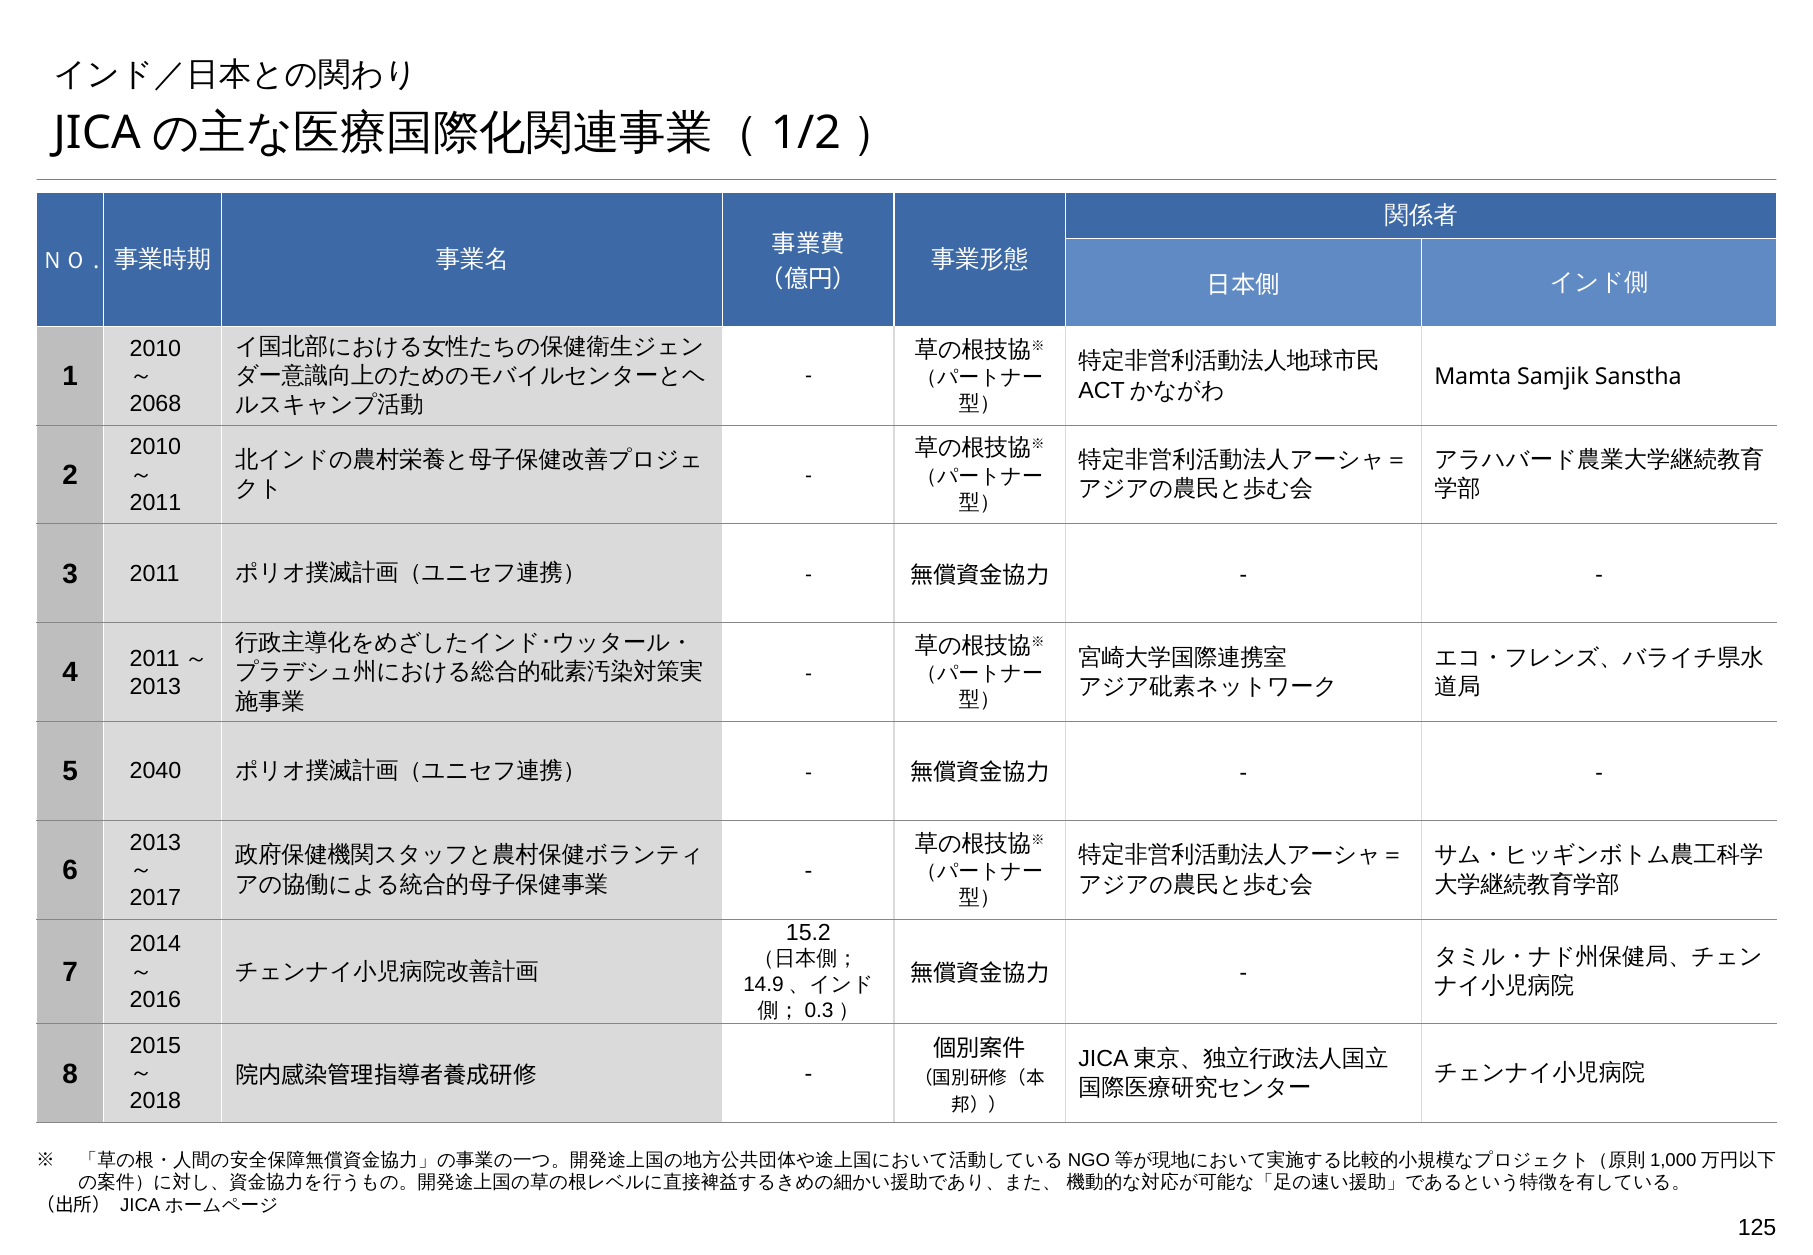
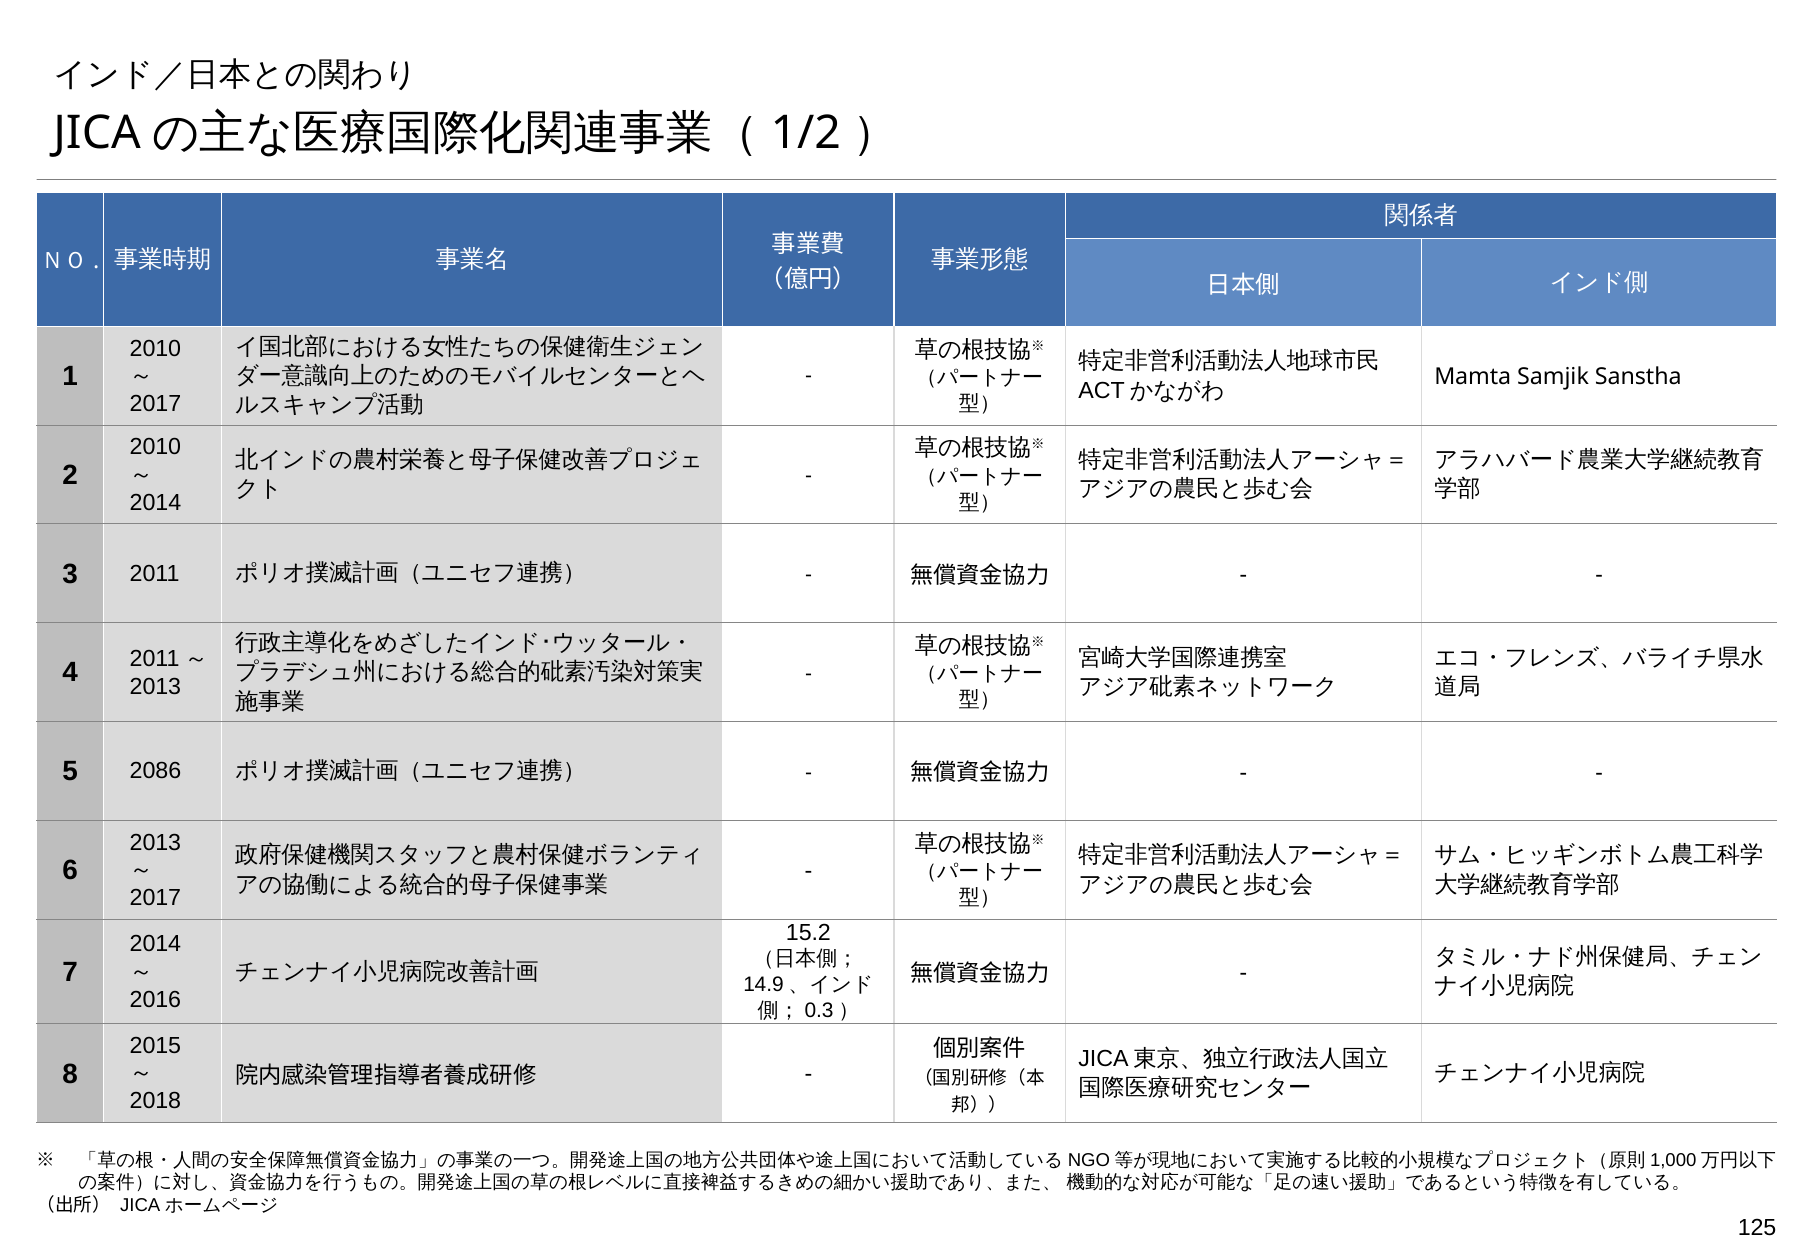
2068 at (155, 404): 2068 -> 2017
2011 at (155, 502): 2011 -> 2014
2040: 2040 -> 2086
